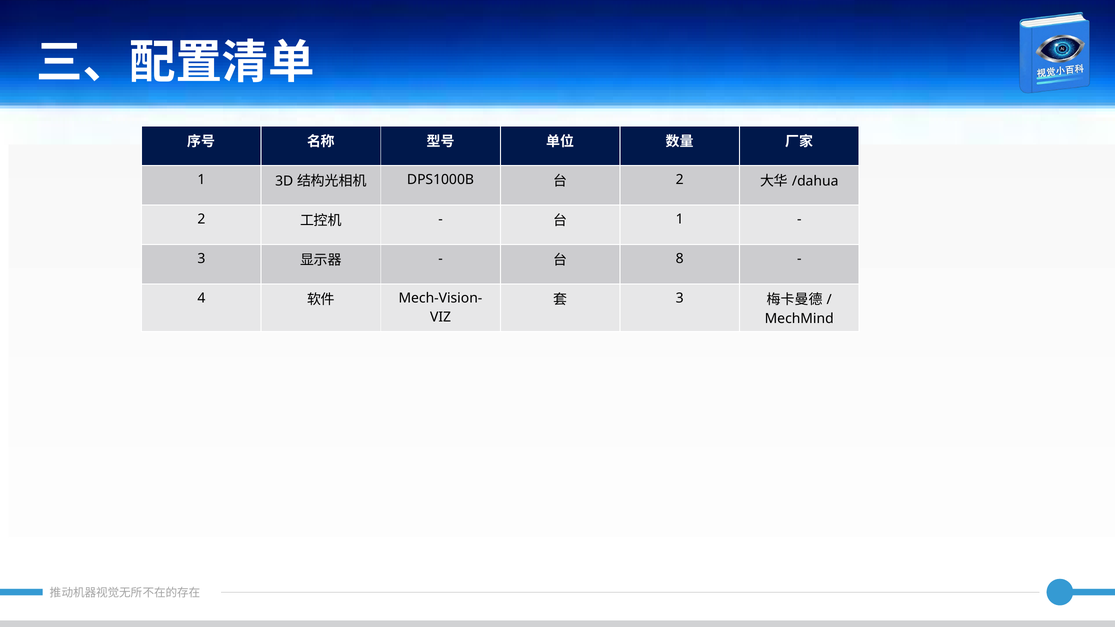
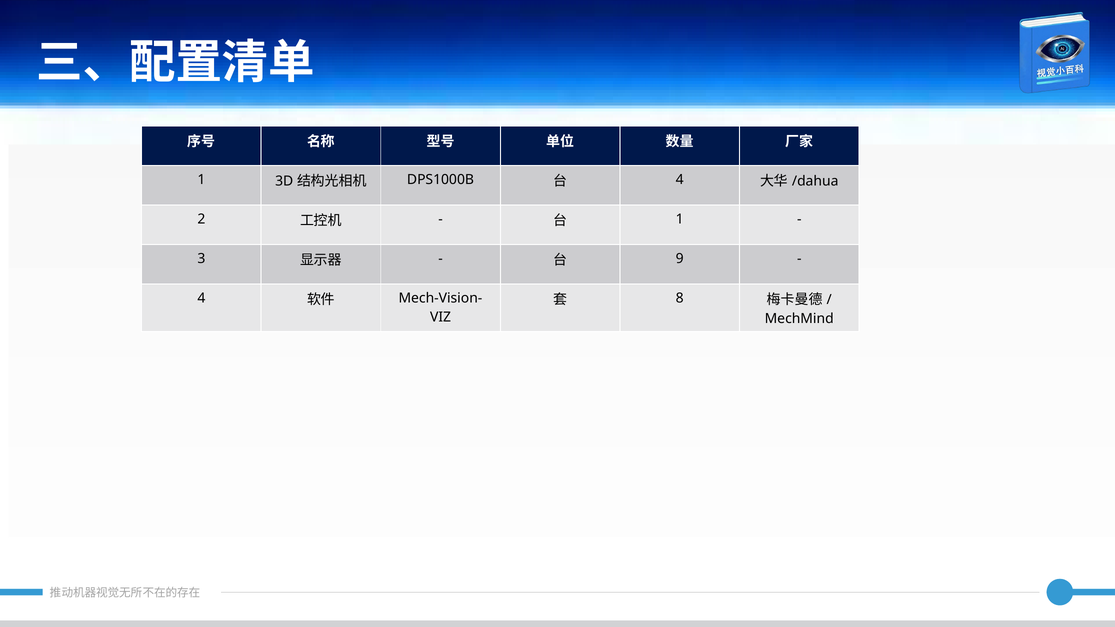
2 at (680, 180): 2 -> 4
8: 8 -> 9
3 at (680, 298): 3 -> 8
